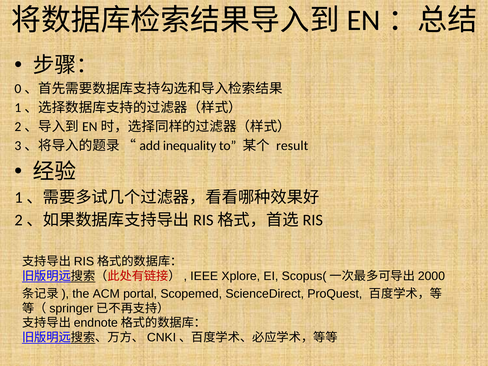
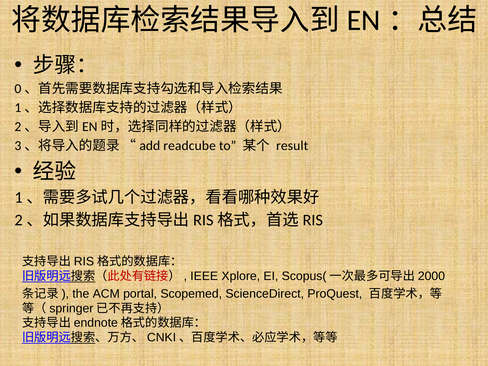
inequality: inequality -> readcube
